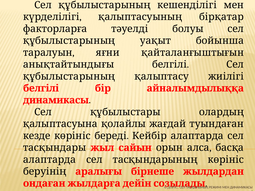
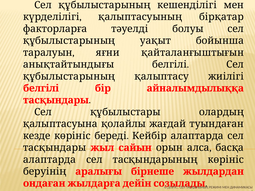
динамикасы at (56, 100): динамикасы -> тасқындары
